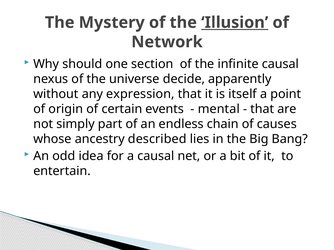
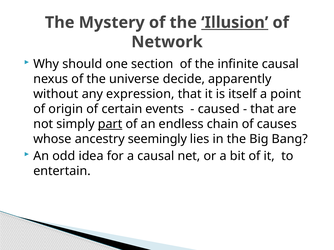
mental: mental -> caused
part underline: none -> present
described: described -> seemingly
